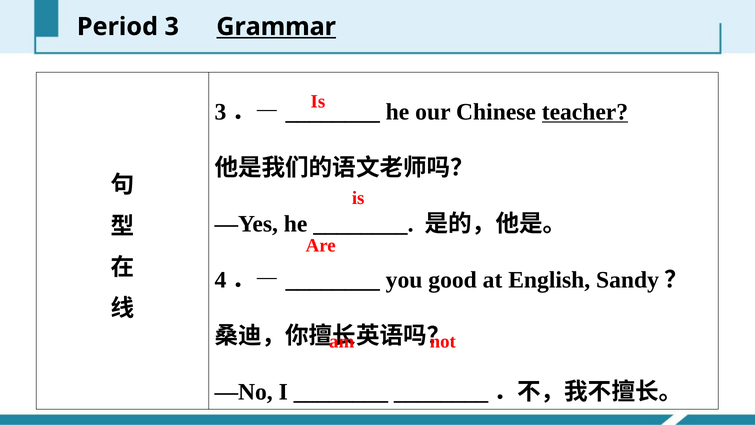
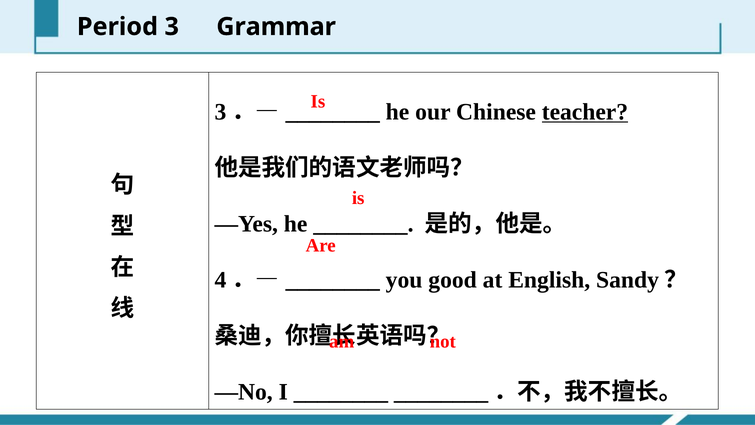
Grammar underline: present -> none
